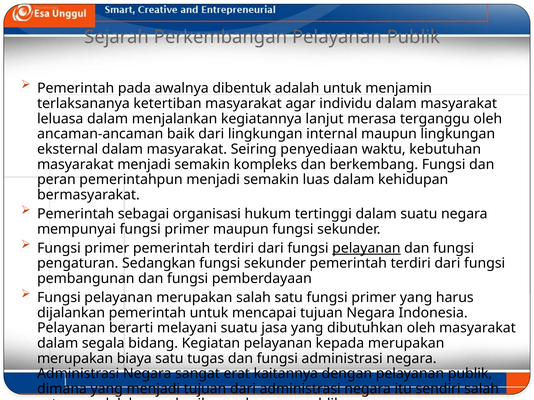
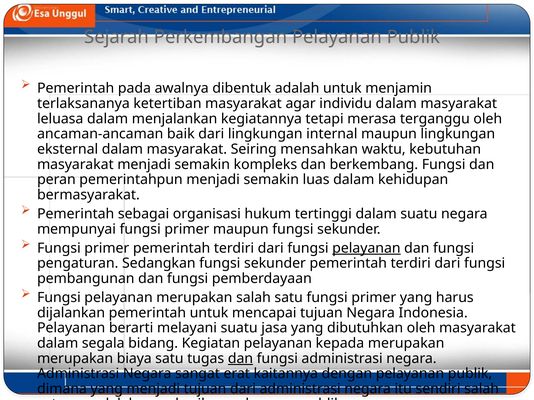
lanjut: lanjut -> tetapi
penyediaan: penyediaan -> mensahkan
dan at (240, 359) underline: none -> present
